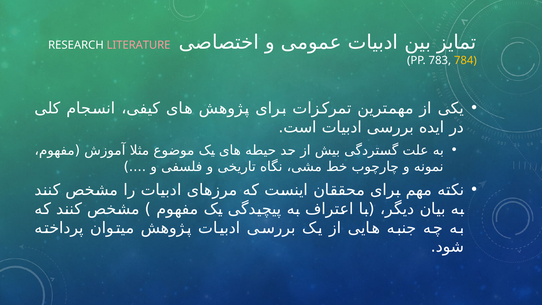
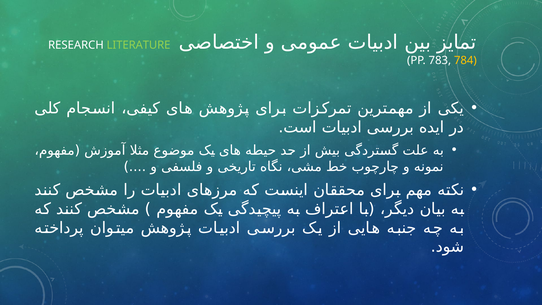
LITERATURE colour: pink -> light green
